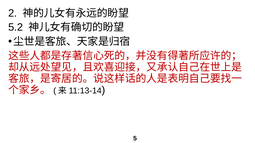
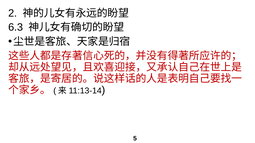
5.2: 5.2 -> 6.3
